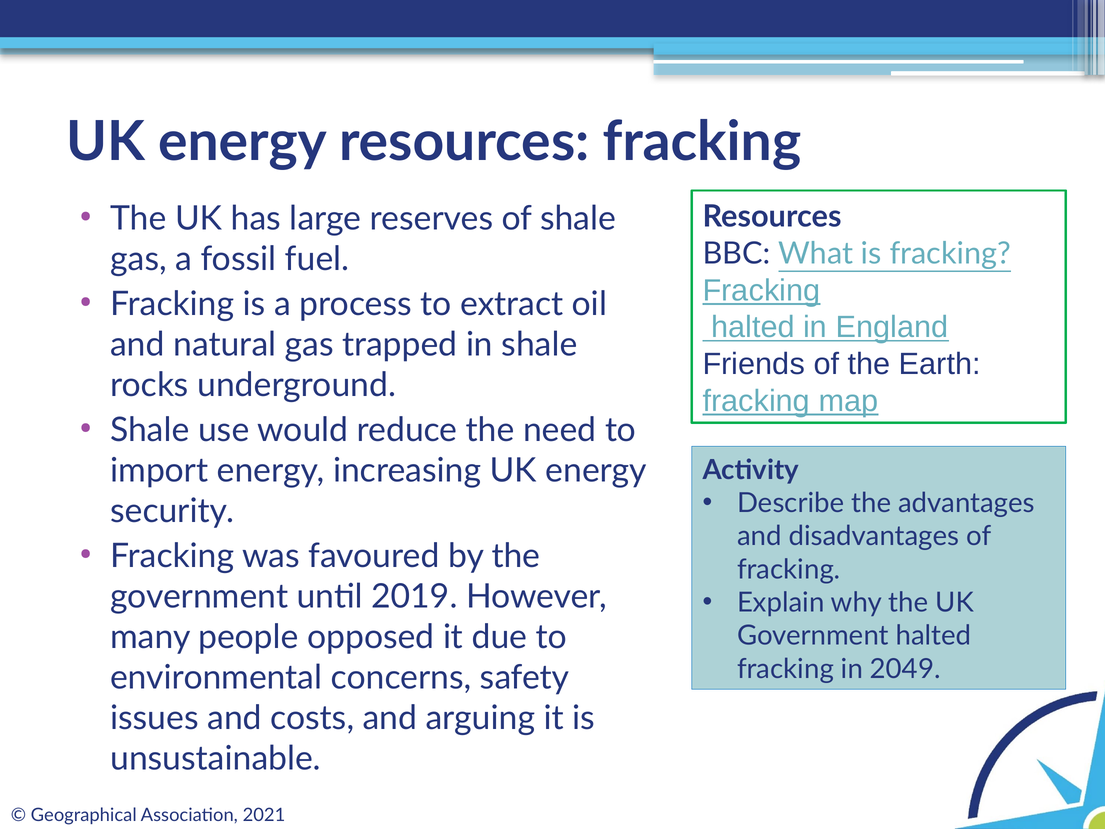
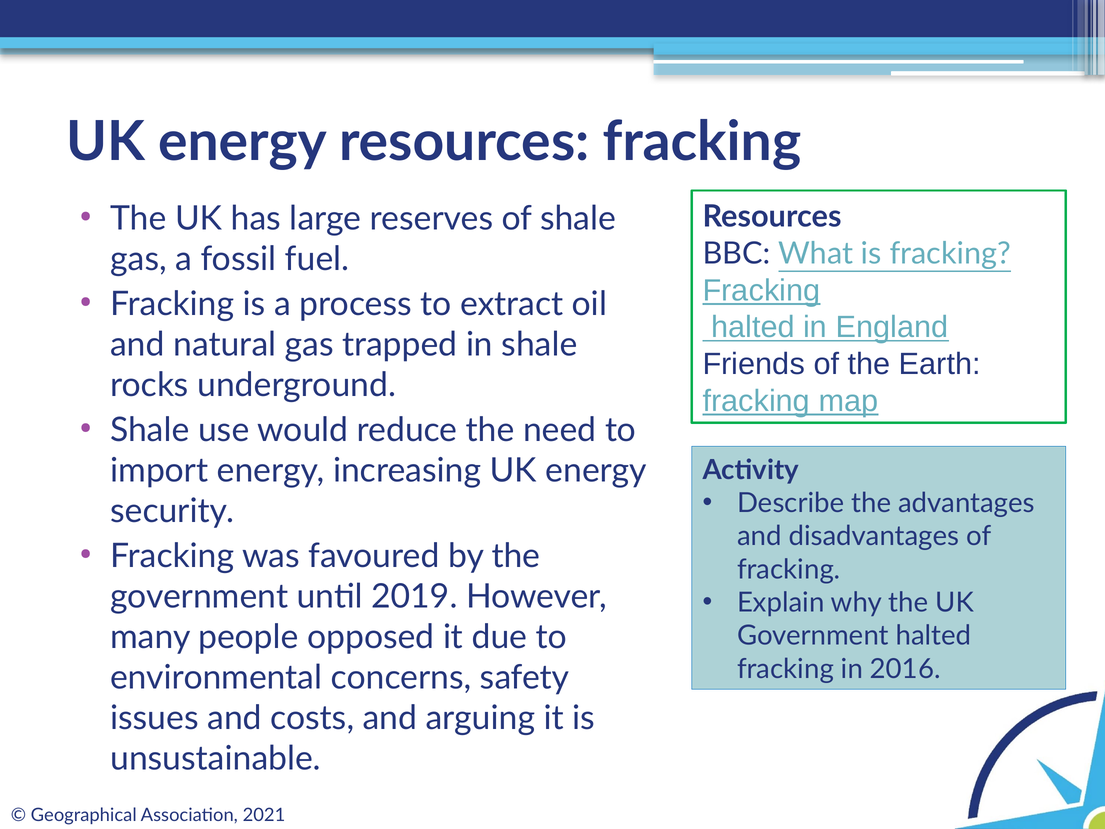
2049: 2049 -> 2016
